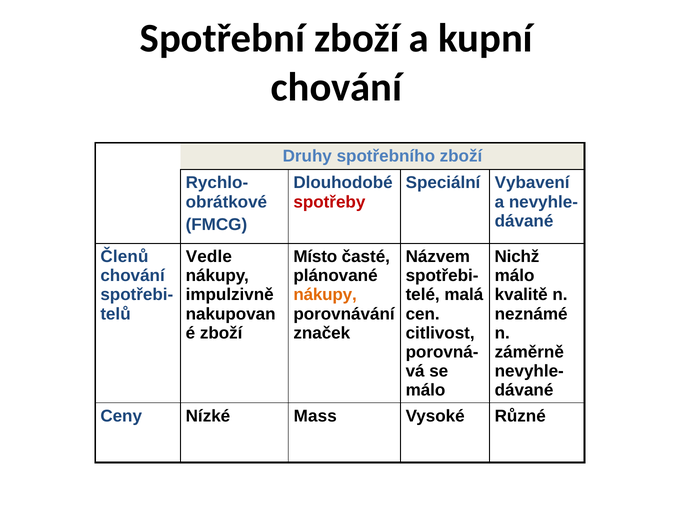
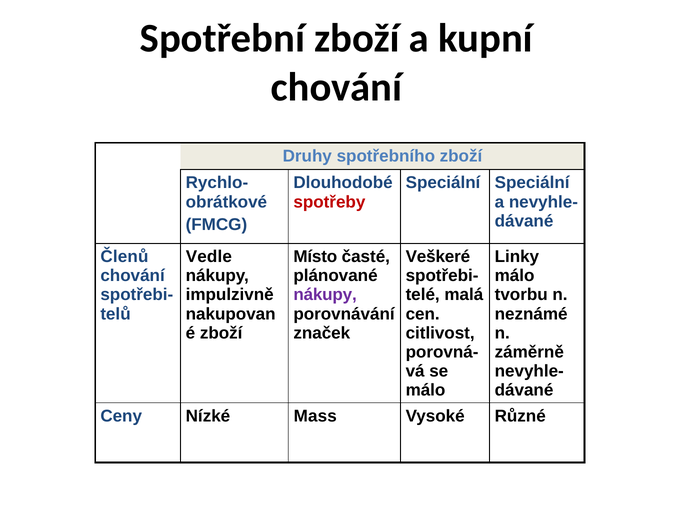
Speciální Vybavení: Vybavení -> Speciální
Názvem: Názvem -> Veškeré
Nichž: Nichž -> Linky
nákupy at (325, 295) colour: orange -> purple
kvalitě: kvalitě -> tvorbu
